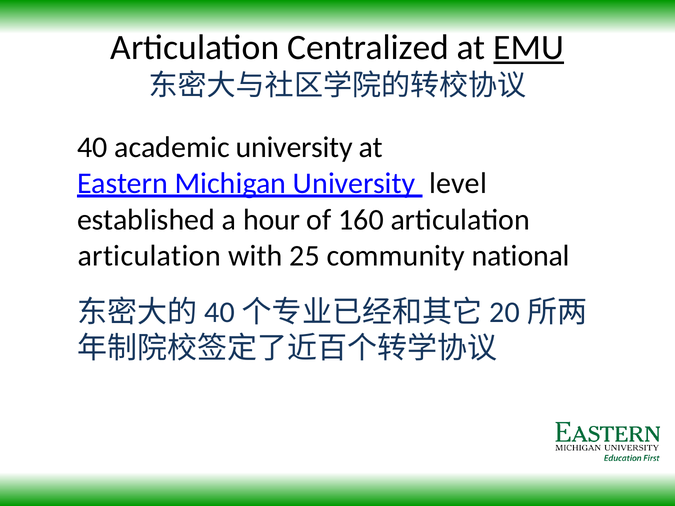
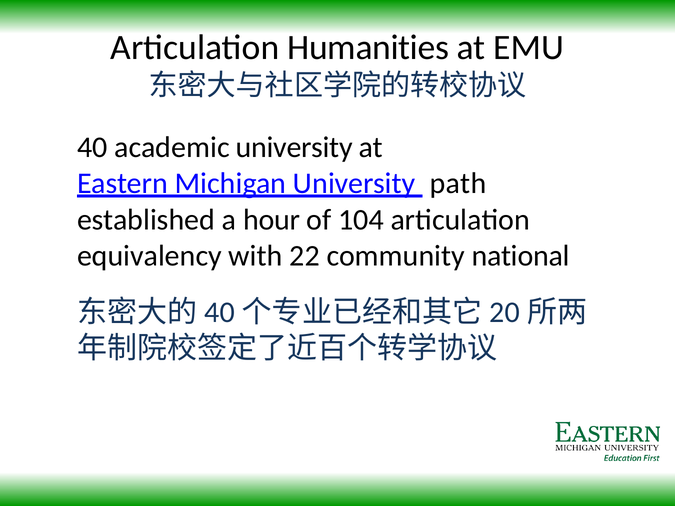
Centralized: Centralized -> Humanities
EMU underline: present -> none
level: level -> path
160: 160 -> 104
articulation at (149, 256): articulation -> equivalency
25: 25 -> 22
